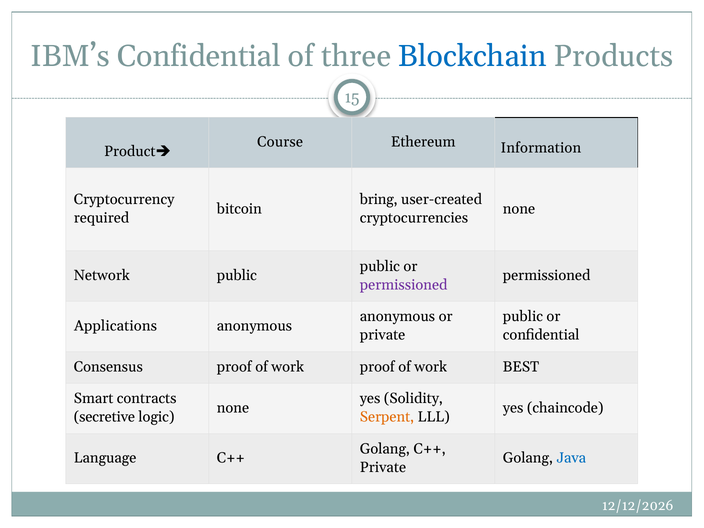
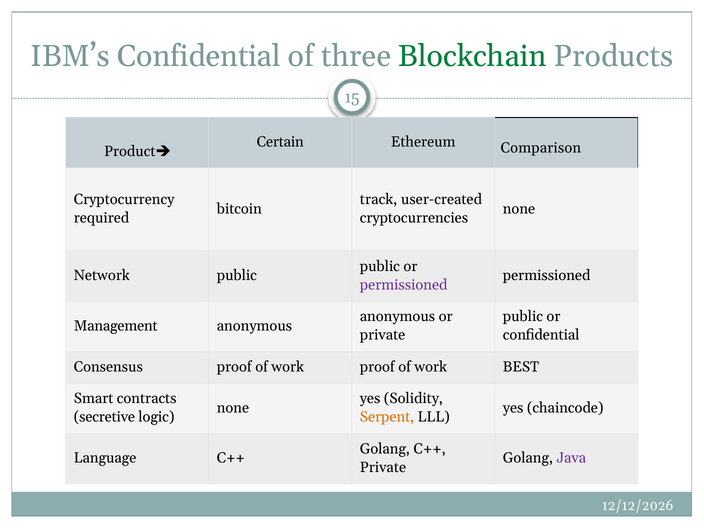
Blockchain colour: blue -> green
Course: Course -> Certain
Information: Information -> Comparison
bring: bring -> track
Applications: Applications -> Management
Java colour: blue -> purple
